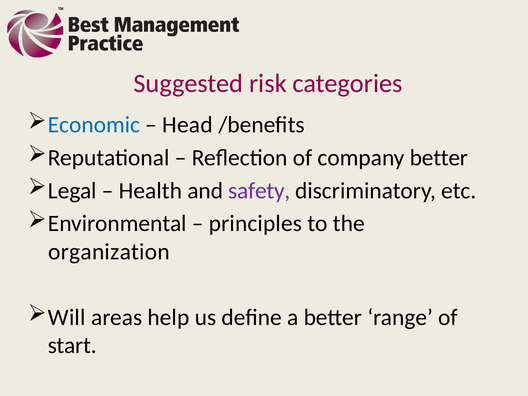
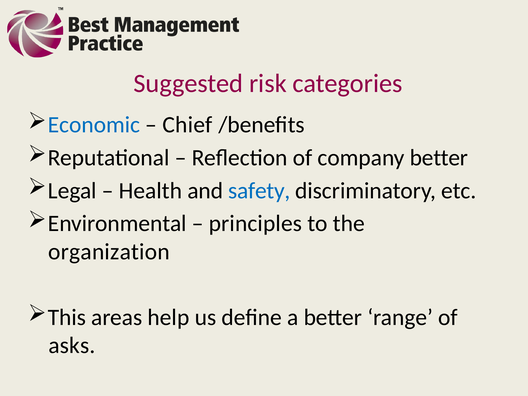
Head: Head -> Chief
safety colour: purple -> blue
Will: Will -> This
start: start -> asks
